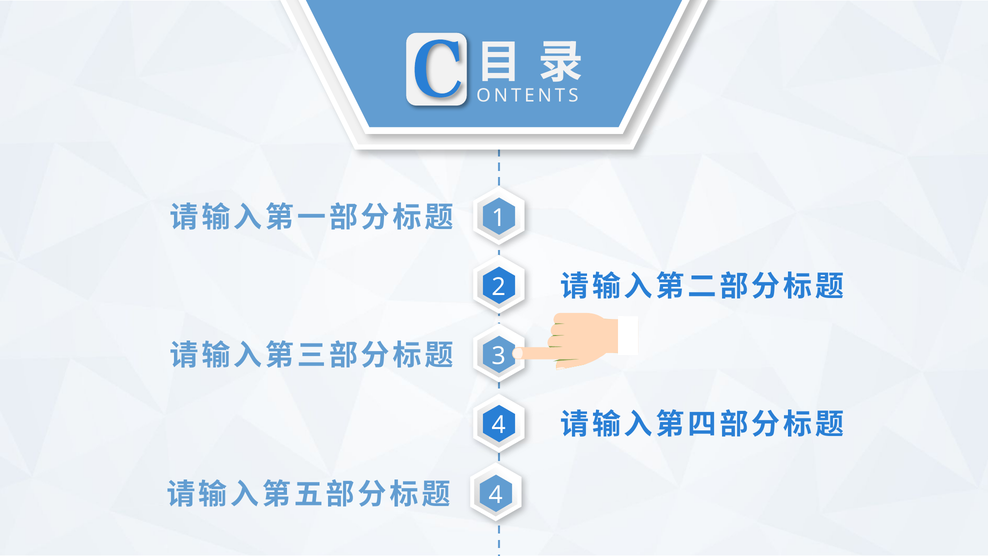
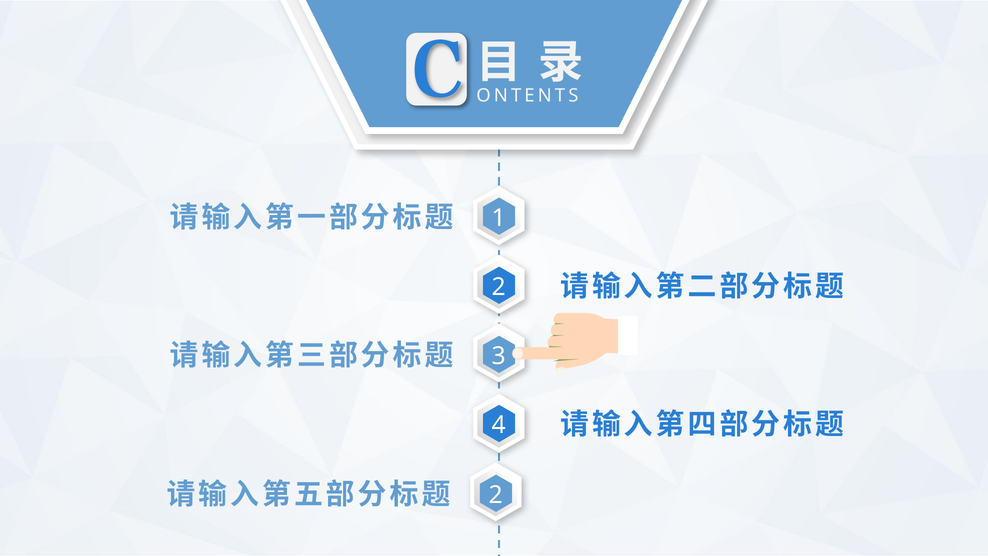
4 at (496, 495): 4 -> 2
